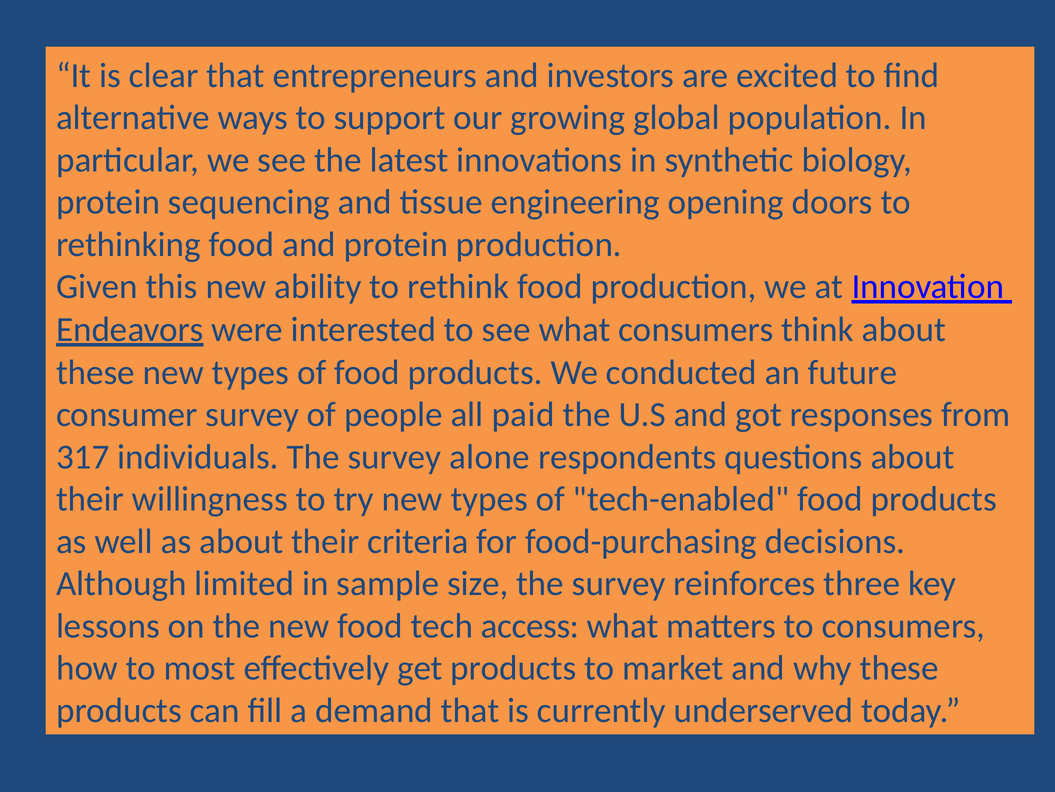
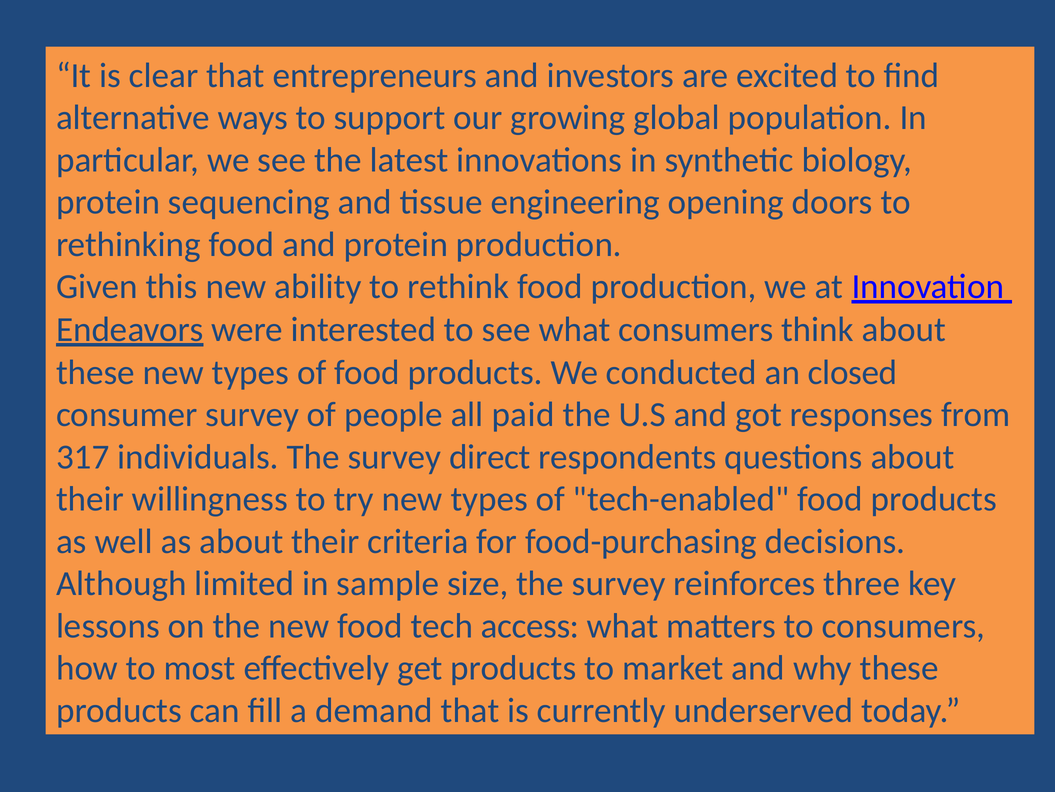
future: future -> closed
alone: alone -> direct
